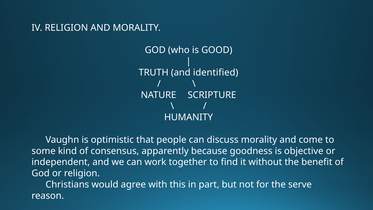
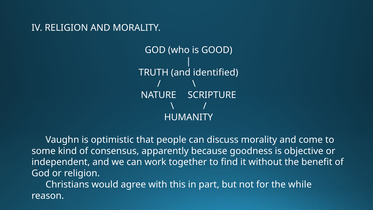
serve: serve -> while
